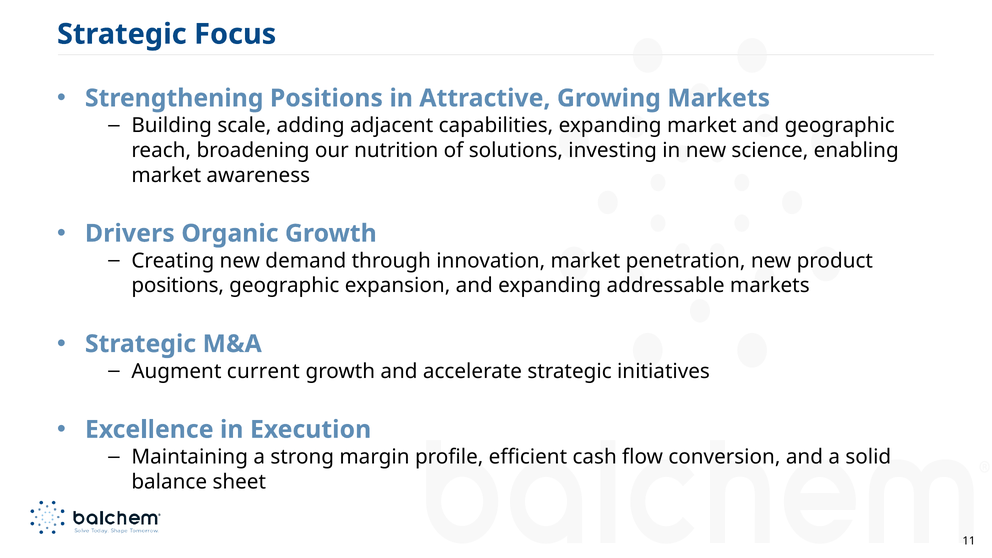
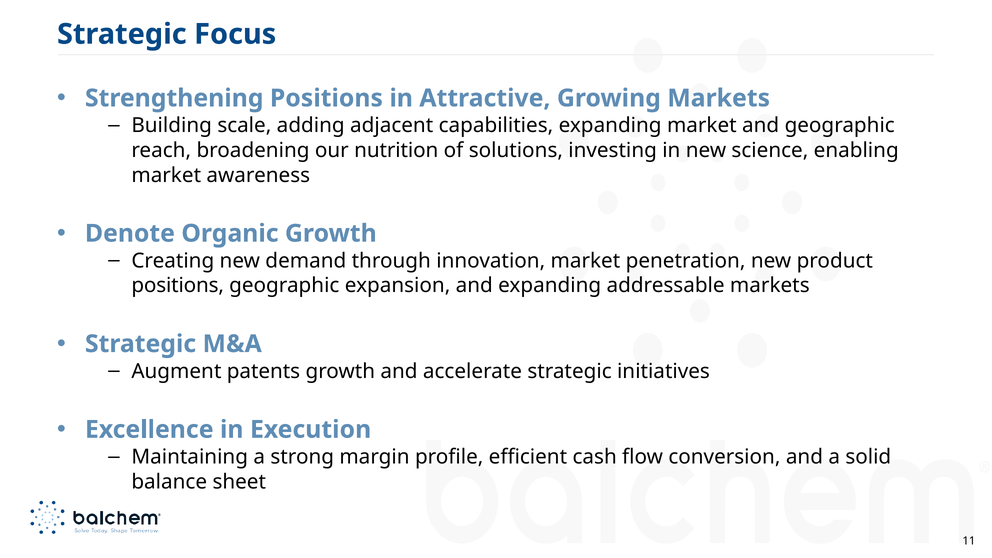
Drivers: Drivers -> Denote
current: current -> patents
